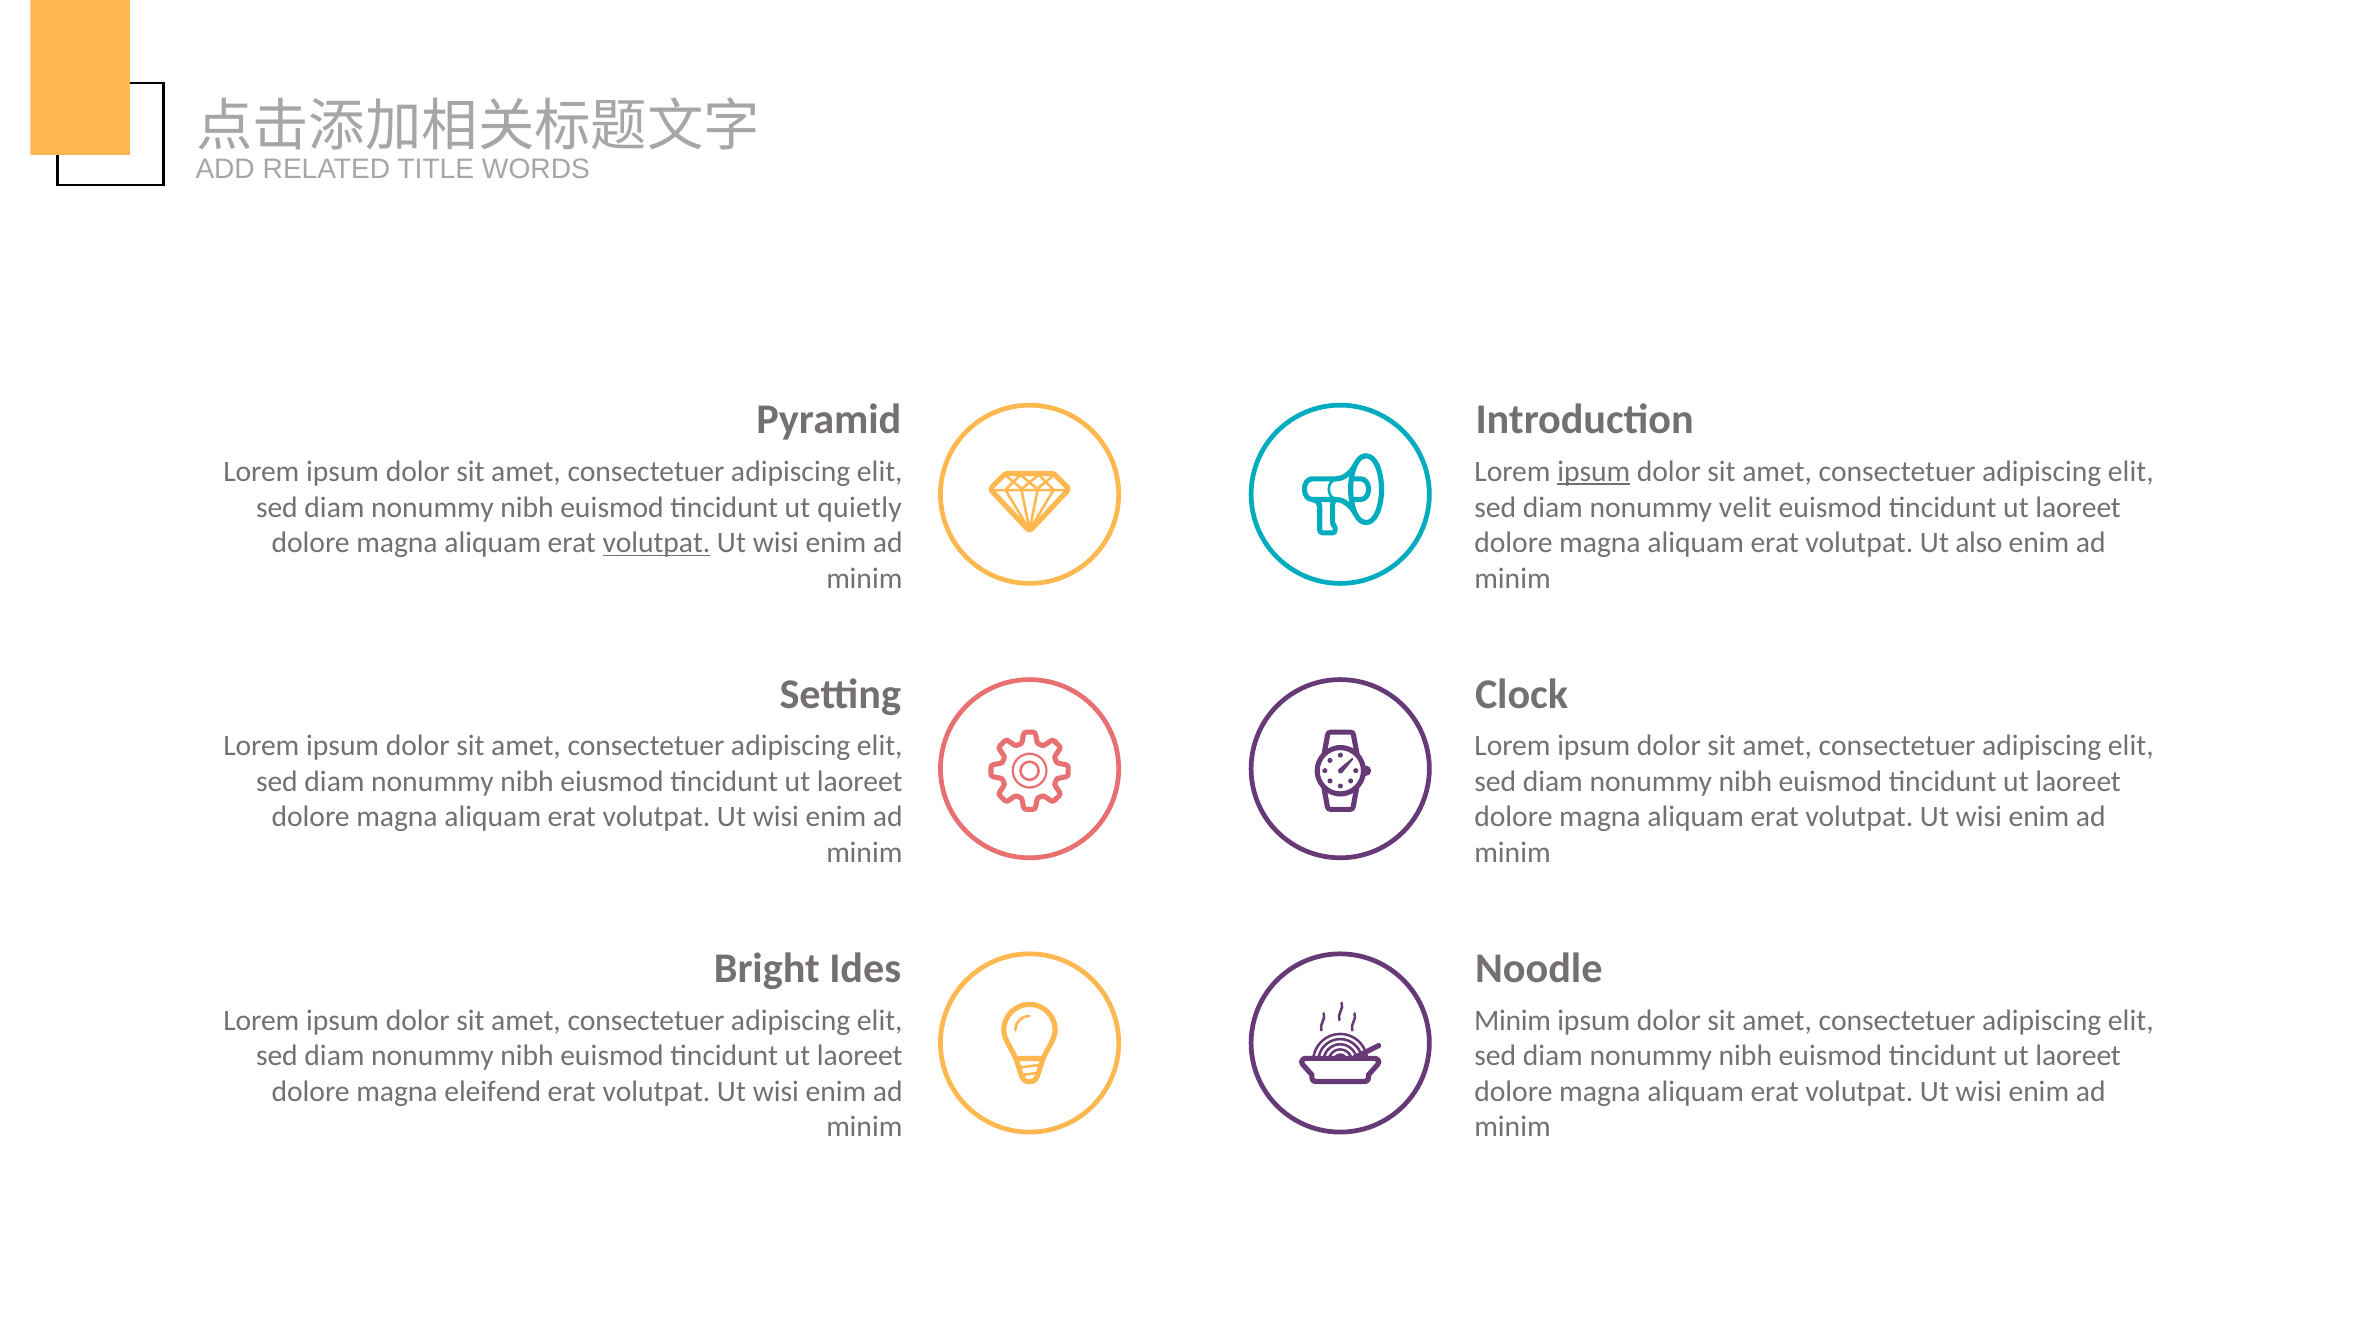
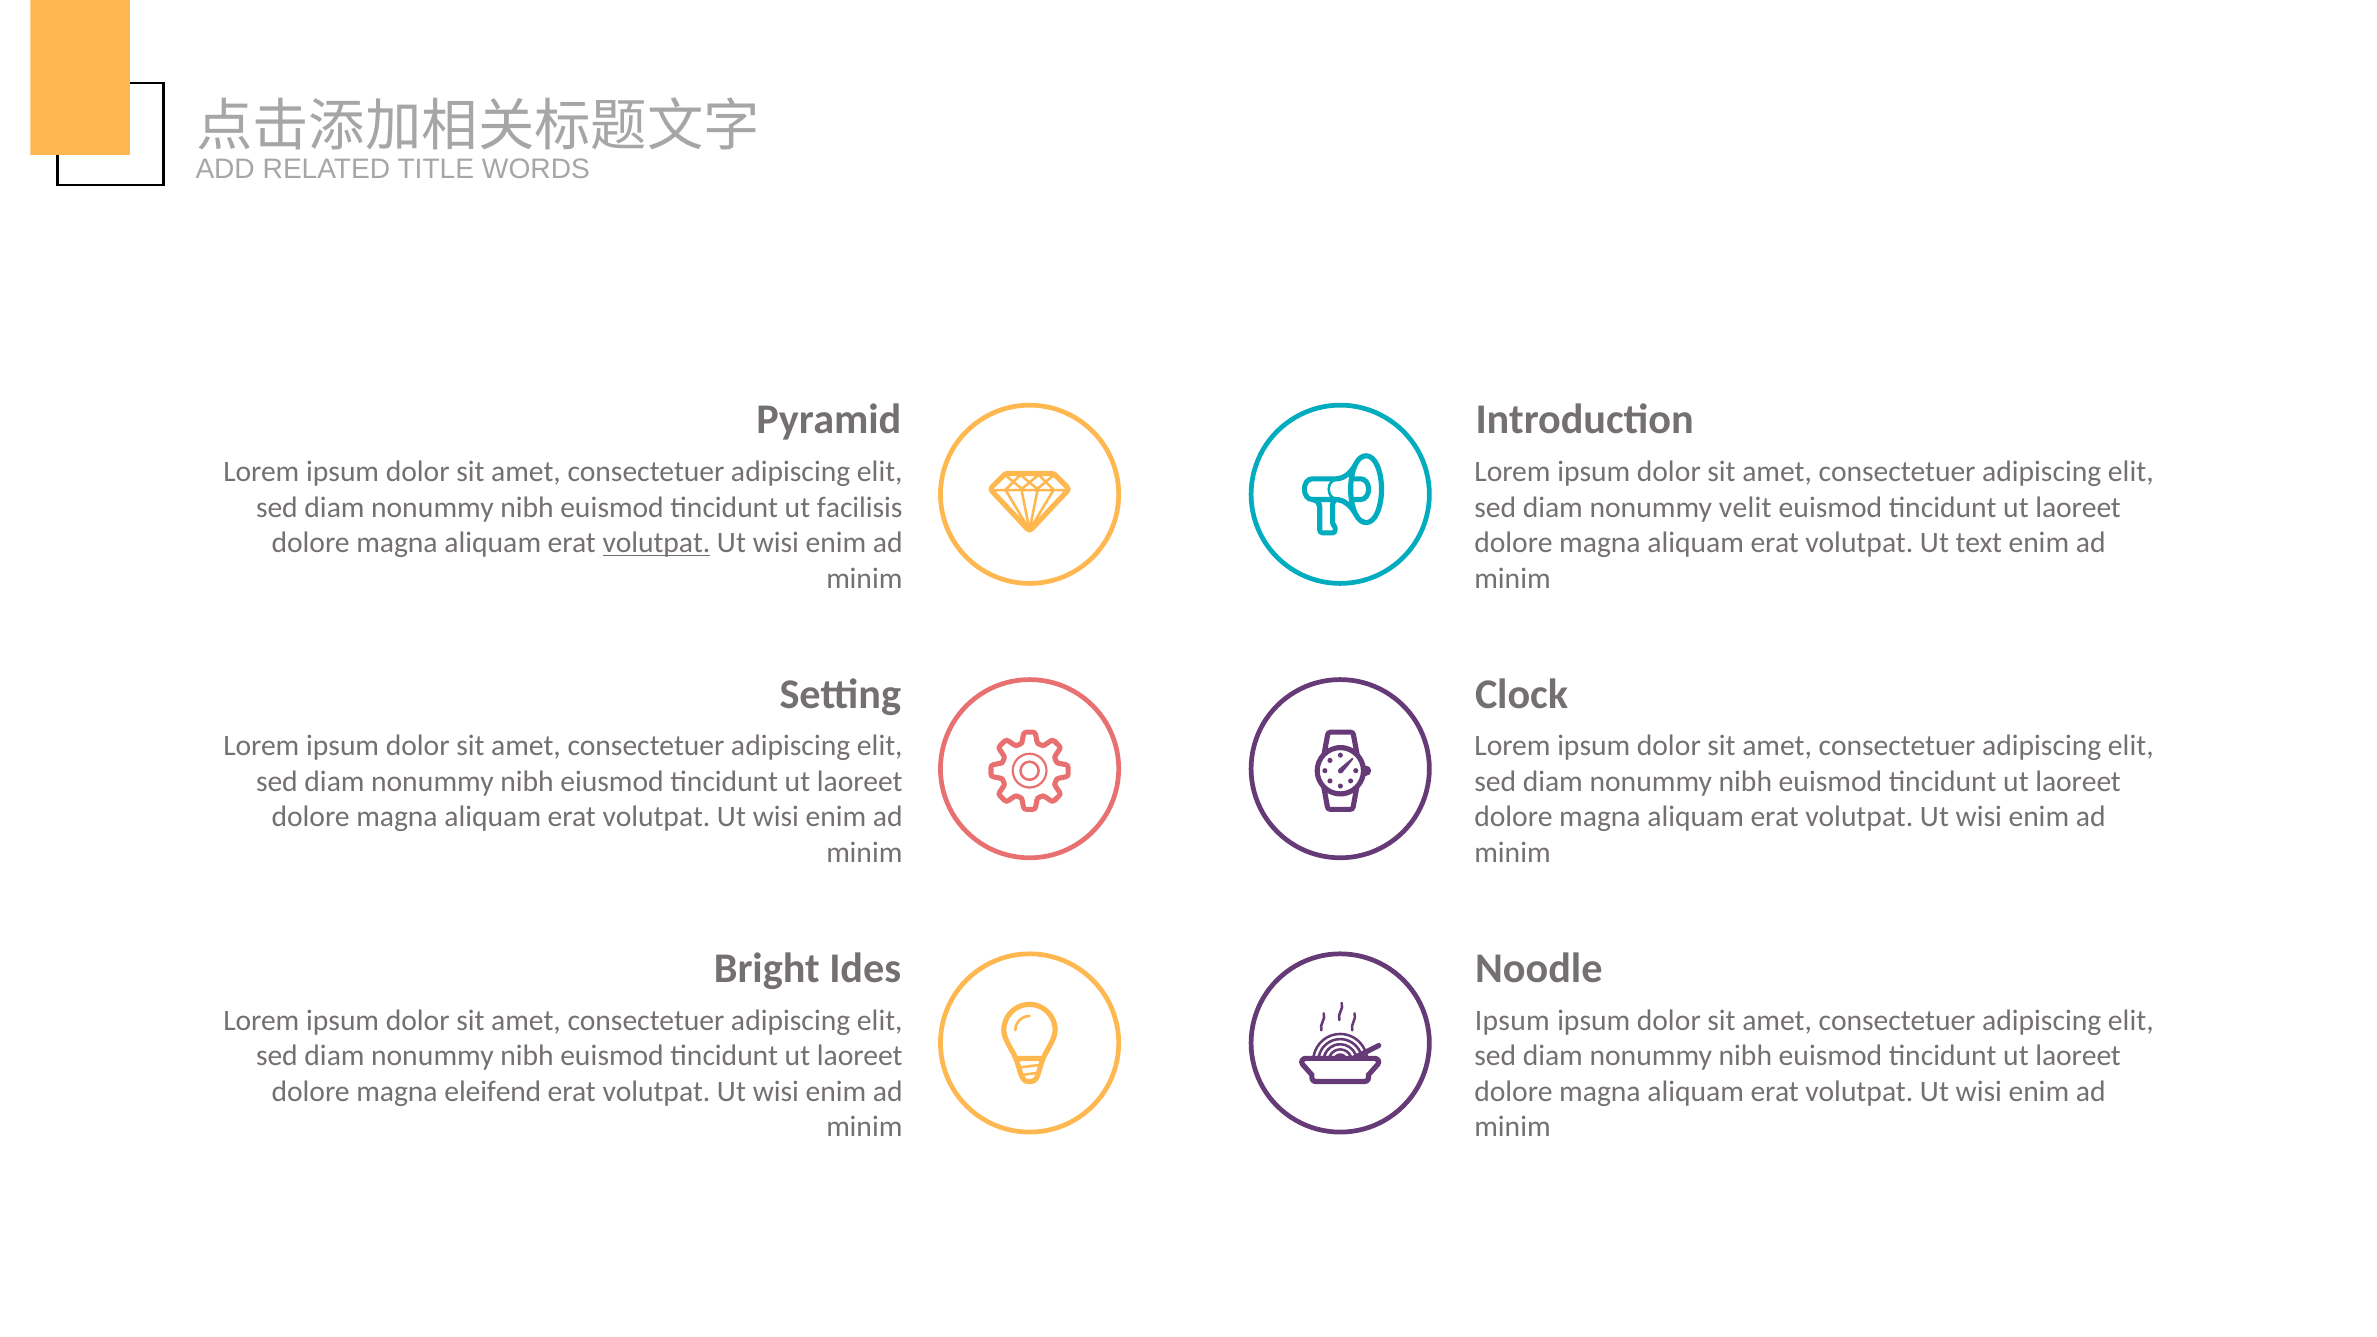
ipsum at (1594, 472) underline: present -> none
quietly: quietly -> facilisis
also: also -> text
Minim at (1513, 1020): Minim -> Ipsum
